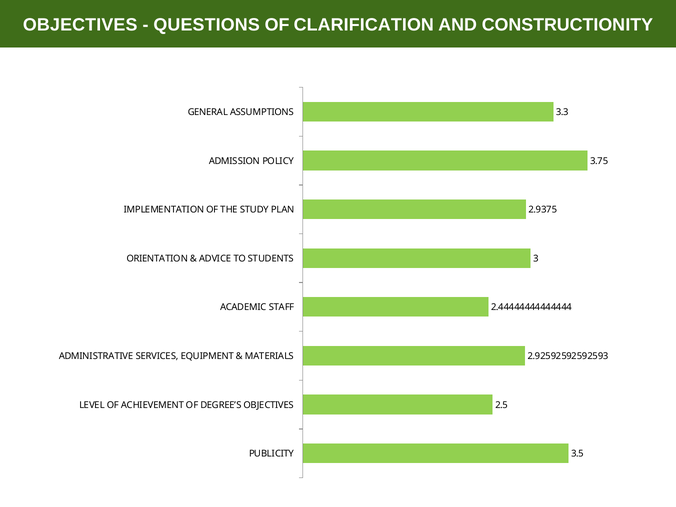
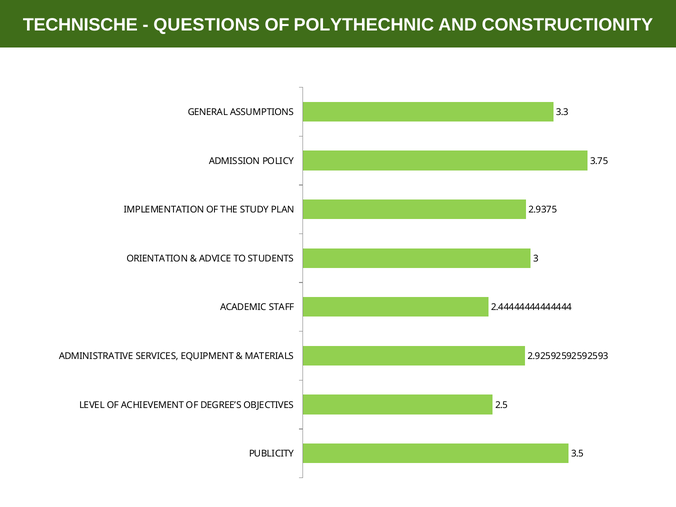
OBJECTIVES at (80, 25): OBJECTIVES -> TECHNISCHE
CLARIFICATION: CLARIFICATION -> POLYTHECHNIC
